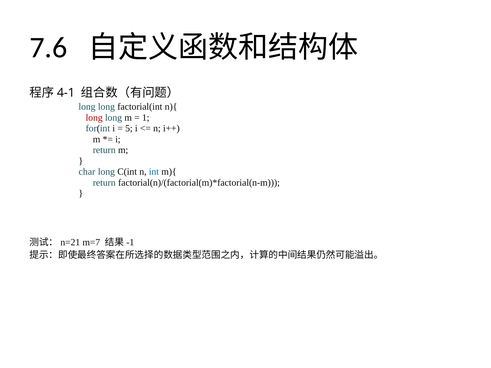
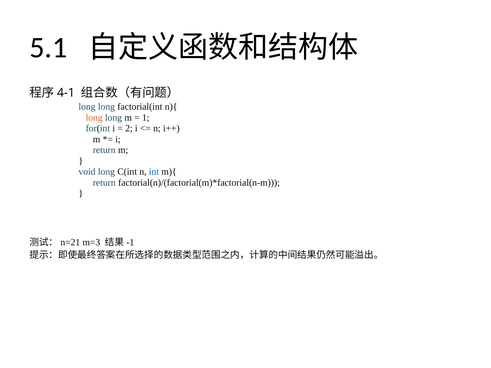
7.6: 7.6 -> 5.1
long at (94, 118) colour: red -> orange
5: 5 -> 2
char: char -> void
m=7: m=7 -> m=3
